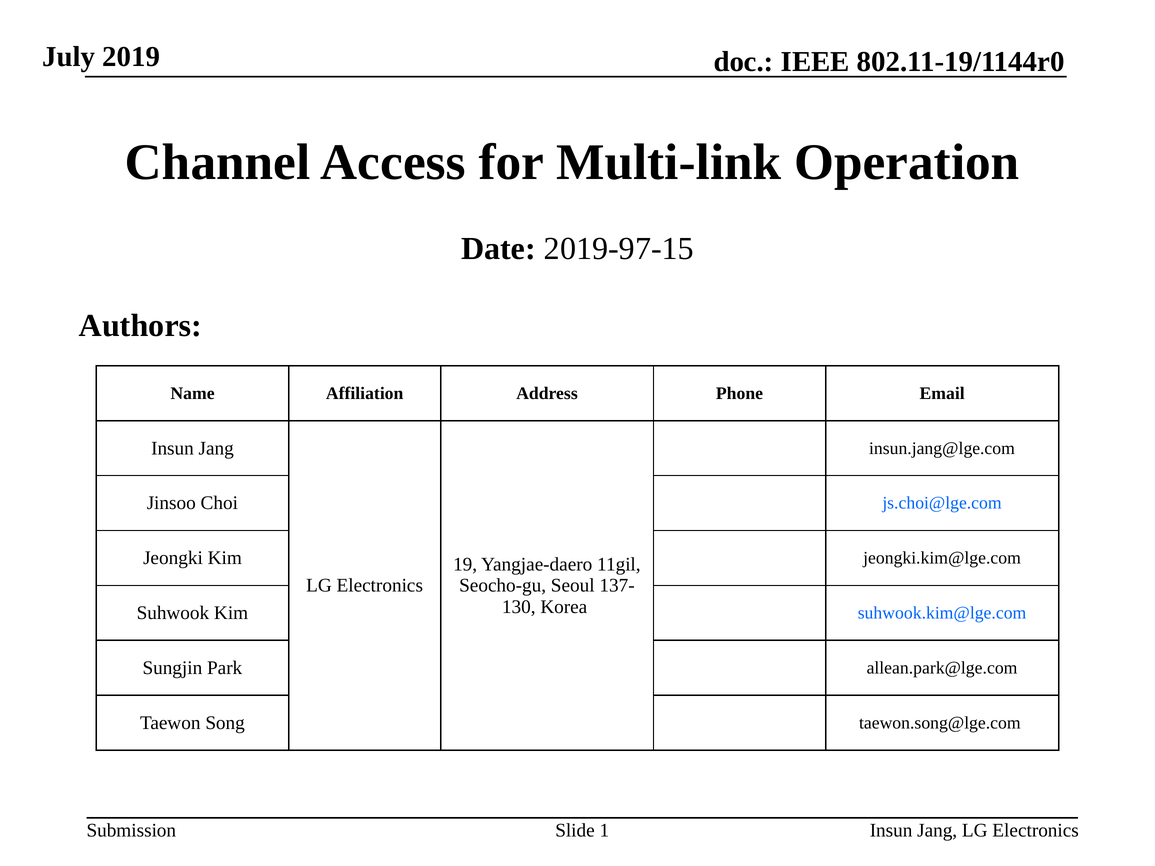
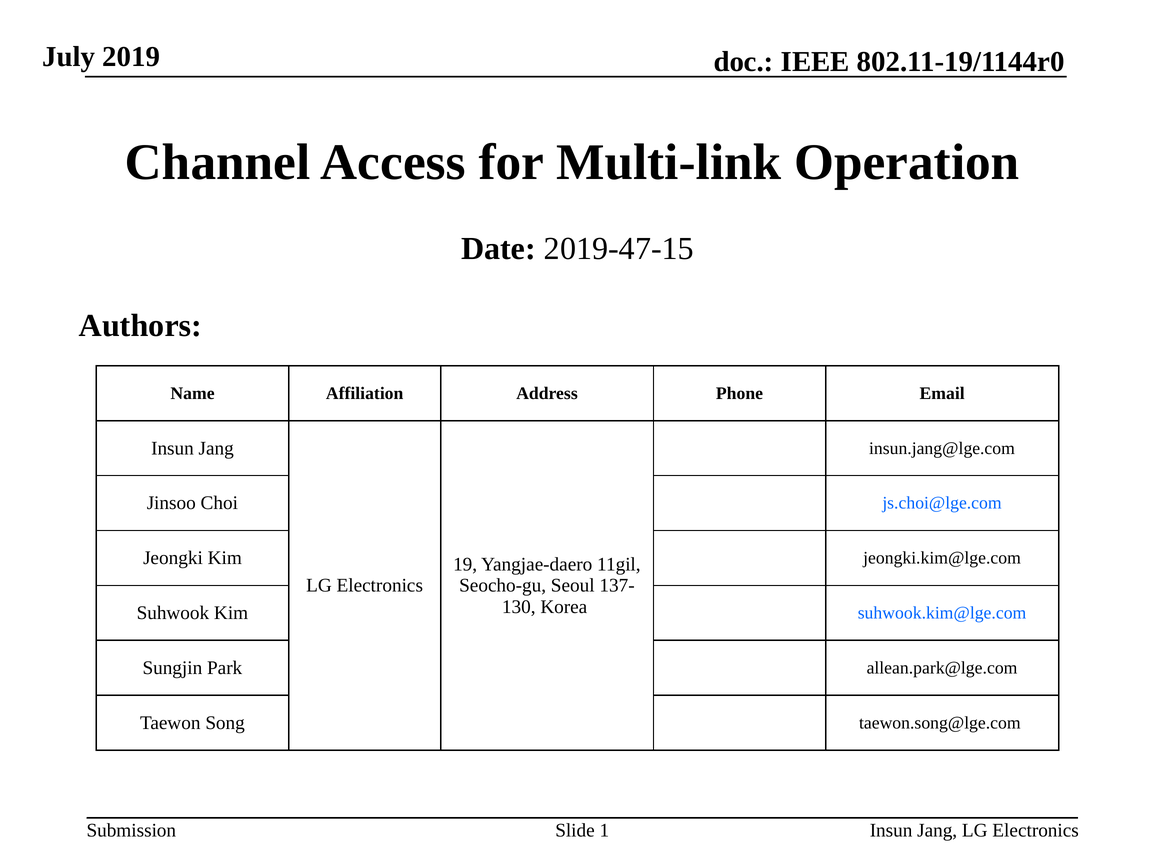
2019-97-15: 2019-97-15 -> 2019-47-15
